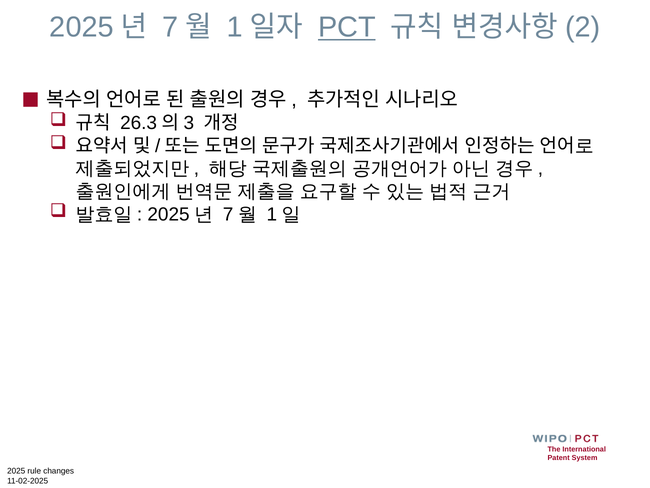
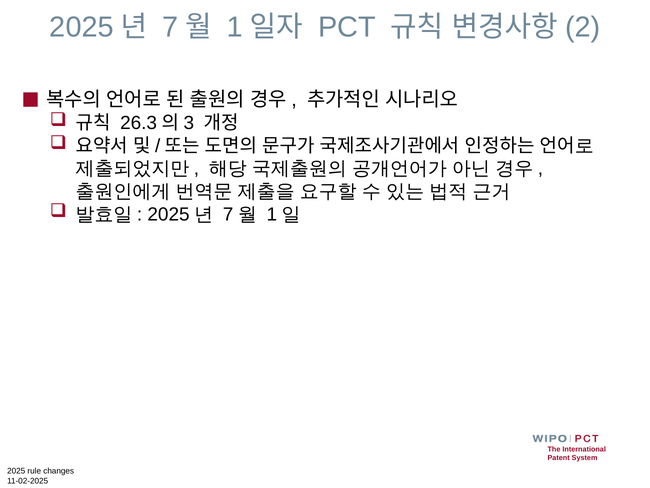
PCT underline: present -> none
